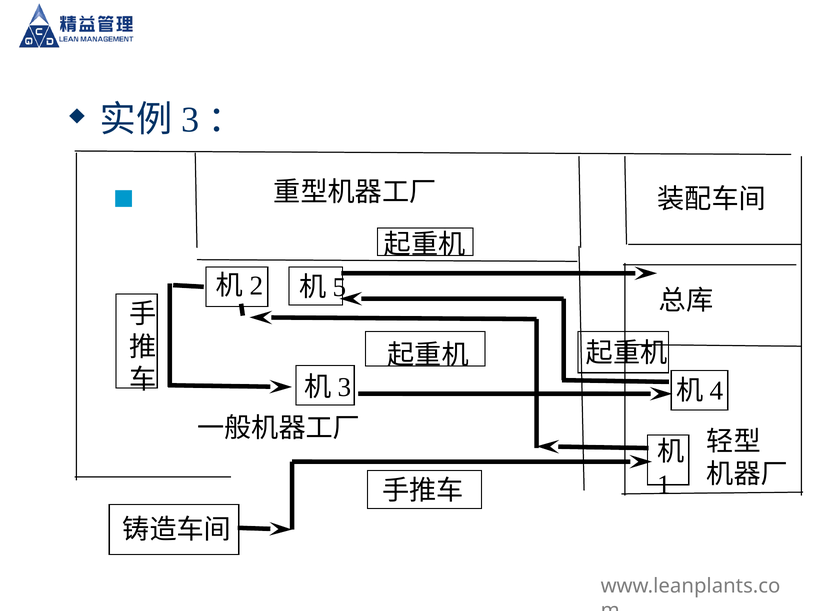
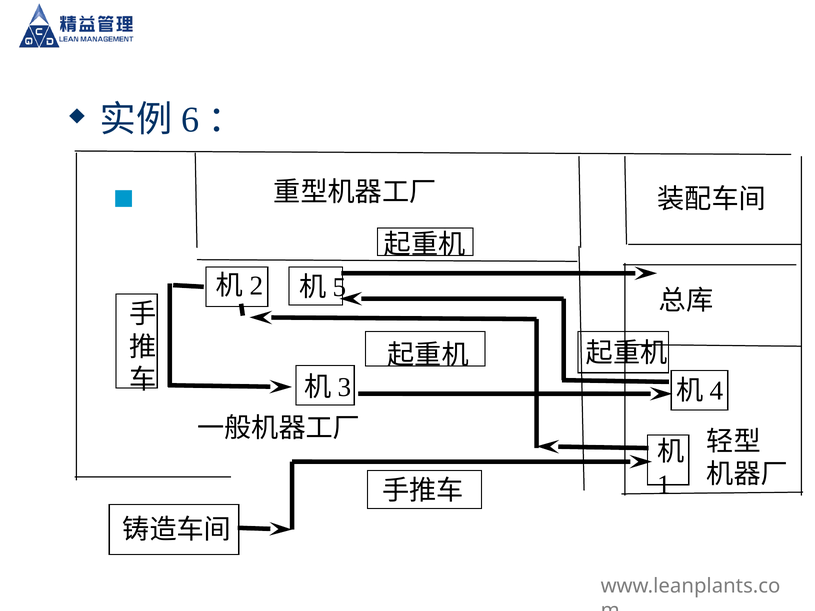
3: 3 -> 6
